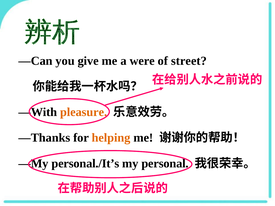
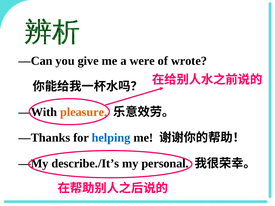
street: street -> wrote
helping colour: orange -> blue
personal./It’s: personal./It’s -> describe./It’s
